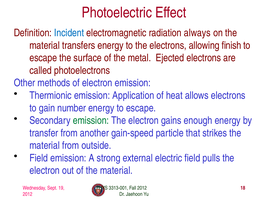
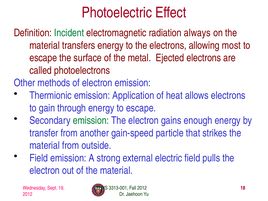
Incident colour: blue -> green
finish: finish -> most
number: number -> through
